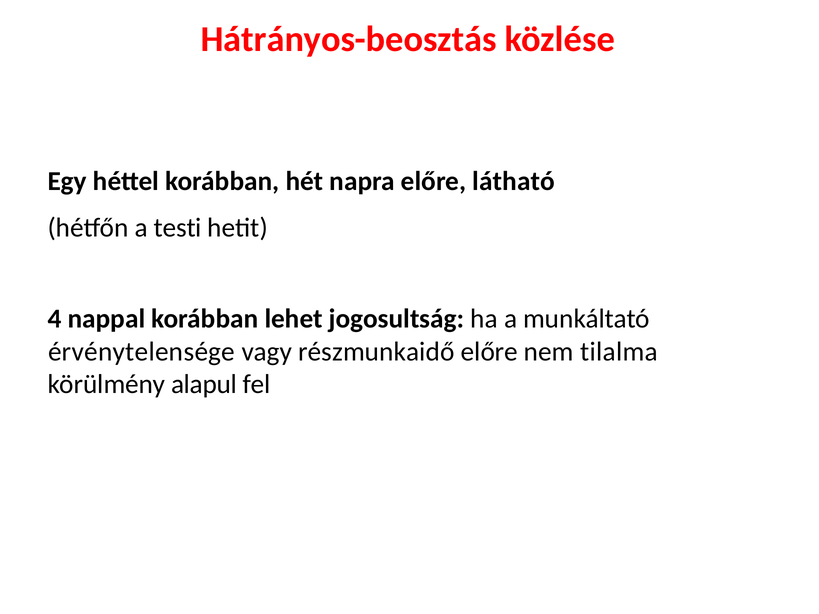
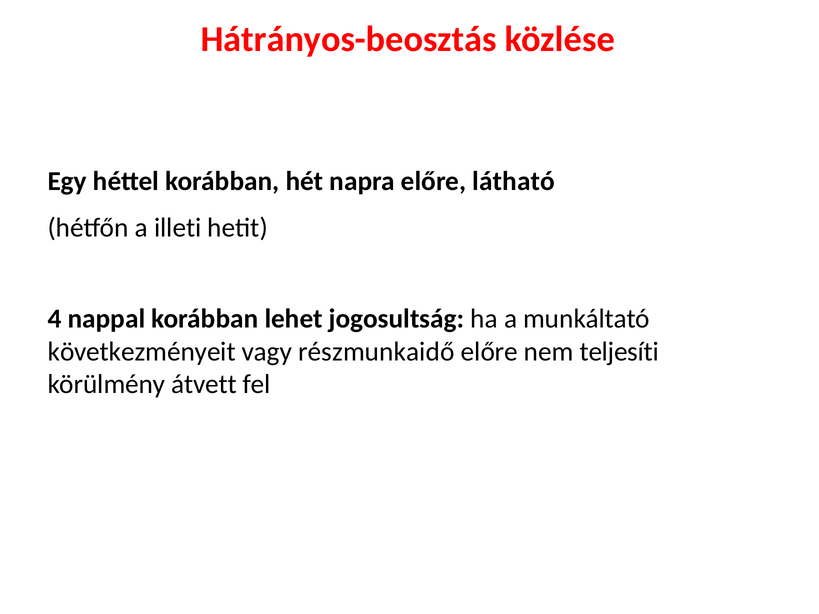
testi: testi -> illeti
érvénytelensége: érvénytelensége -> következményeit
tilalma: tilalma -> teljesíti
alapul: alapul -> átvett
